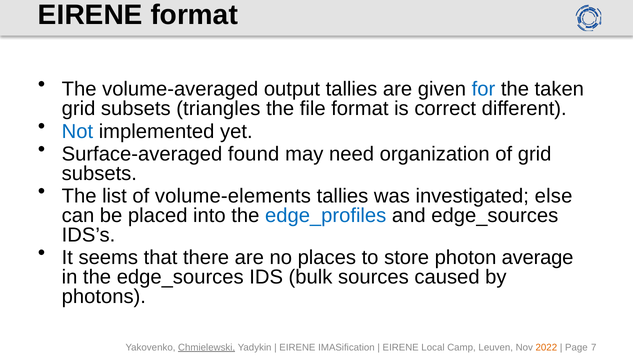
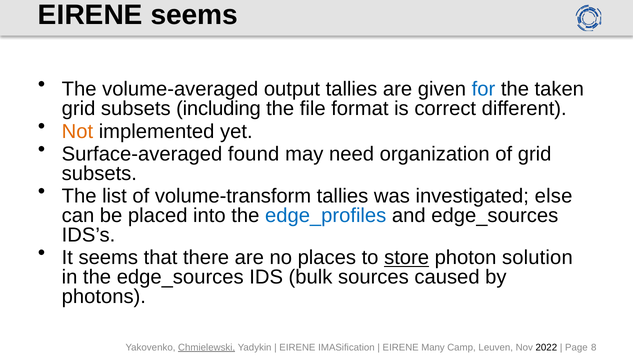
EIRENE format: format -> seems
triangles: triangles -> including
Not colour: blue -> orange
volume-elements: volume-elements -> volume-transform
store underline: none -> present
average: average -> solution
Local: Local -> Many
2022 colour: orange -> black
7: 7 -> 8
